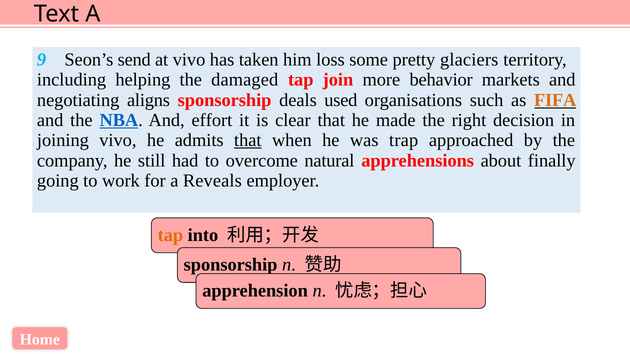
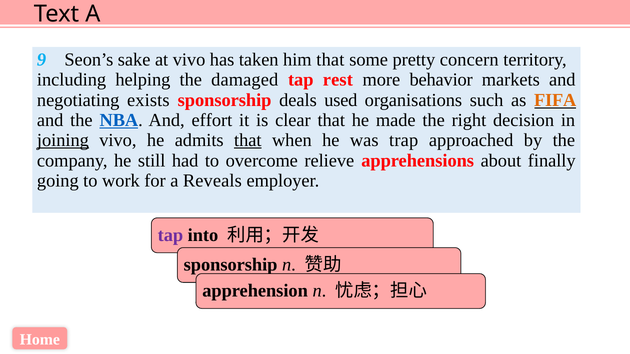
send: send -> sake
him loss: loss -> that
glaciers: glaciers -> concern
join: join -> rest
aligns: aligns -> exists
joining underline: none -> present
natural: natural -> relieve
tap at (170, 235) colour: orange -> purple
